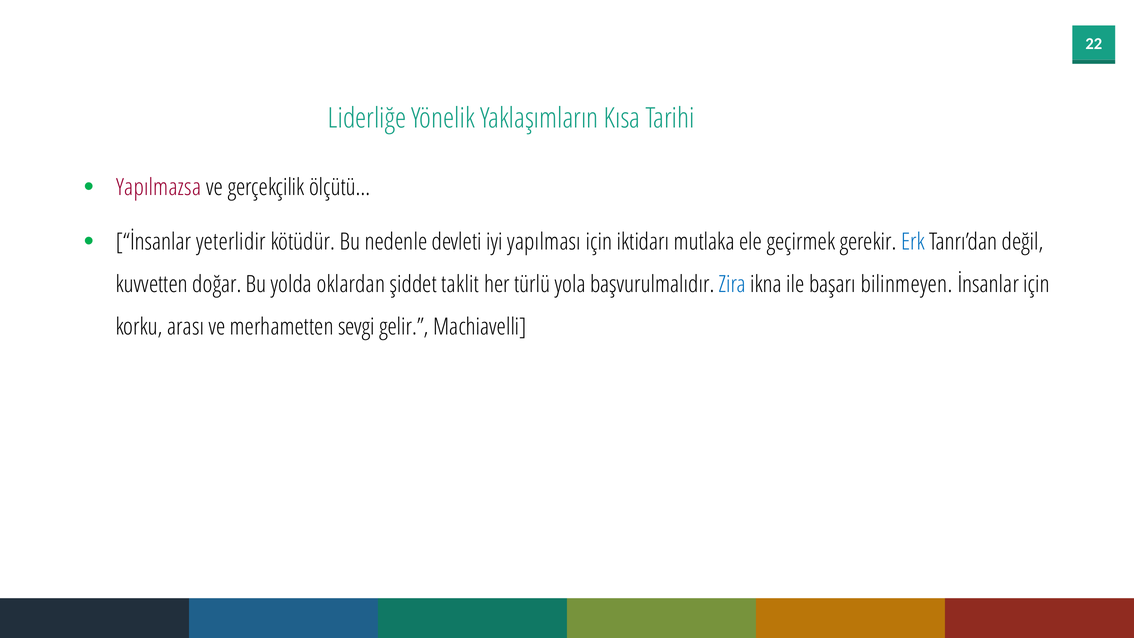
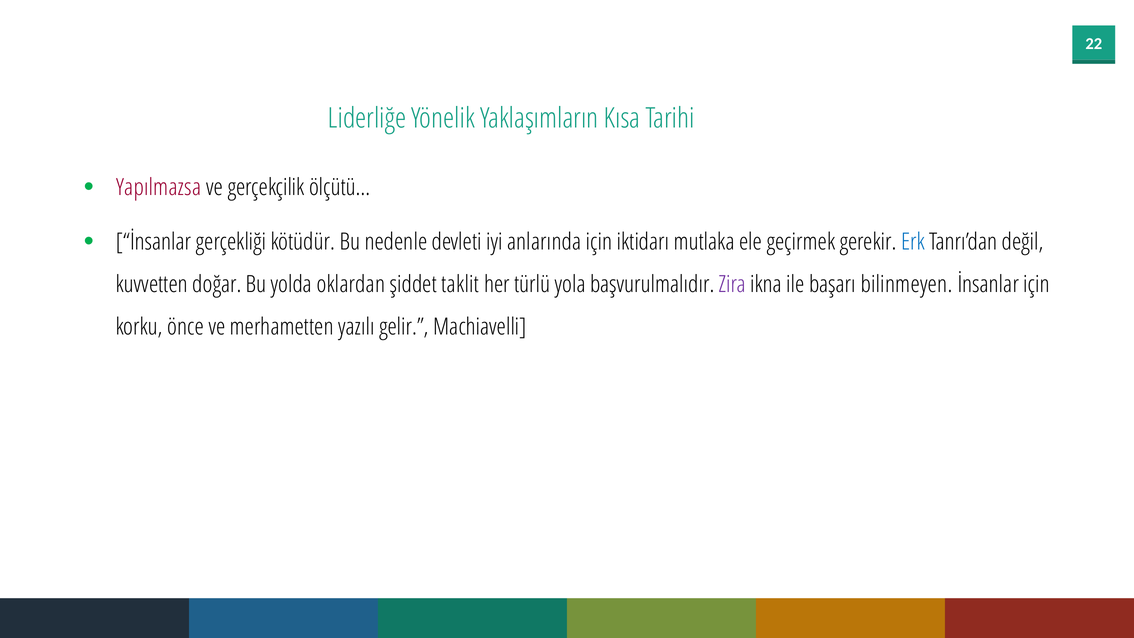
yeterlidir: yeterlidir -> gerçekliği
yapılması: yapılması -> anlarında
Zira colour: blue -> purple
arası: arası -> önce
sevgi: sevgi -> yazılı
